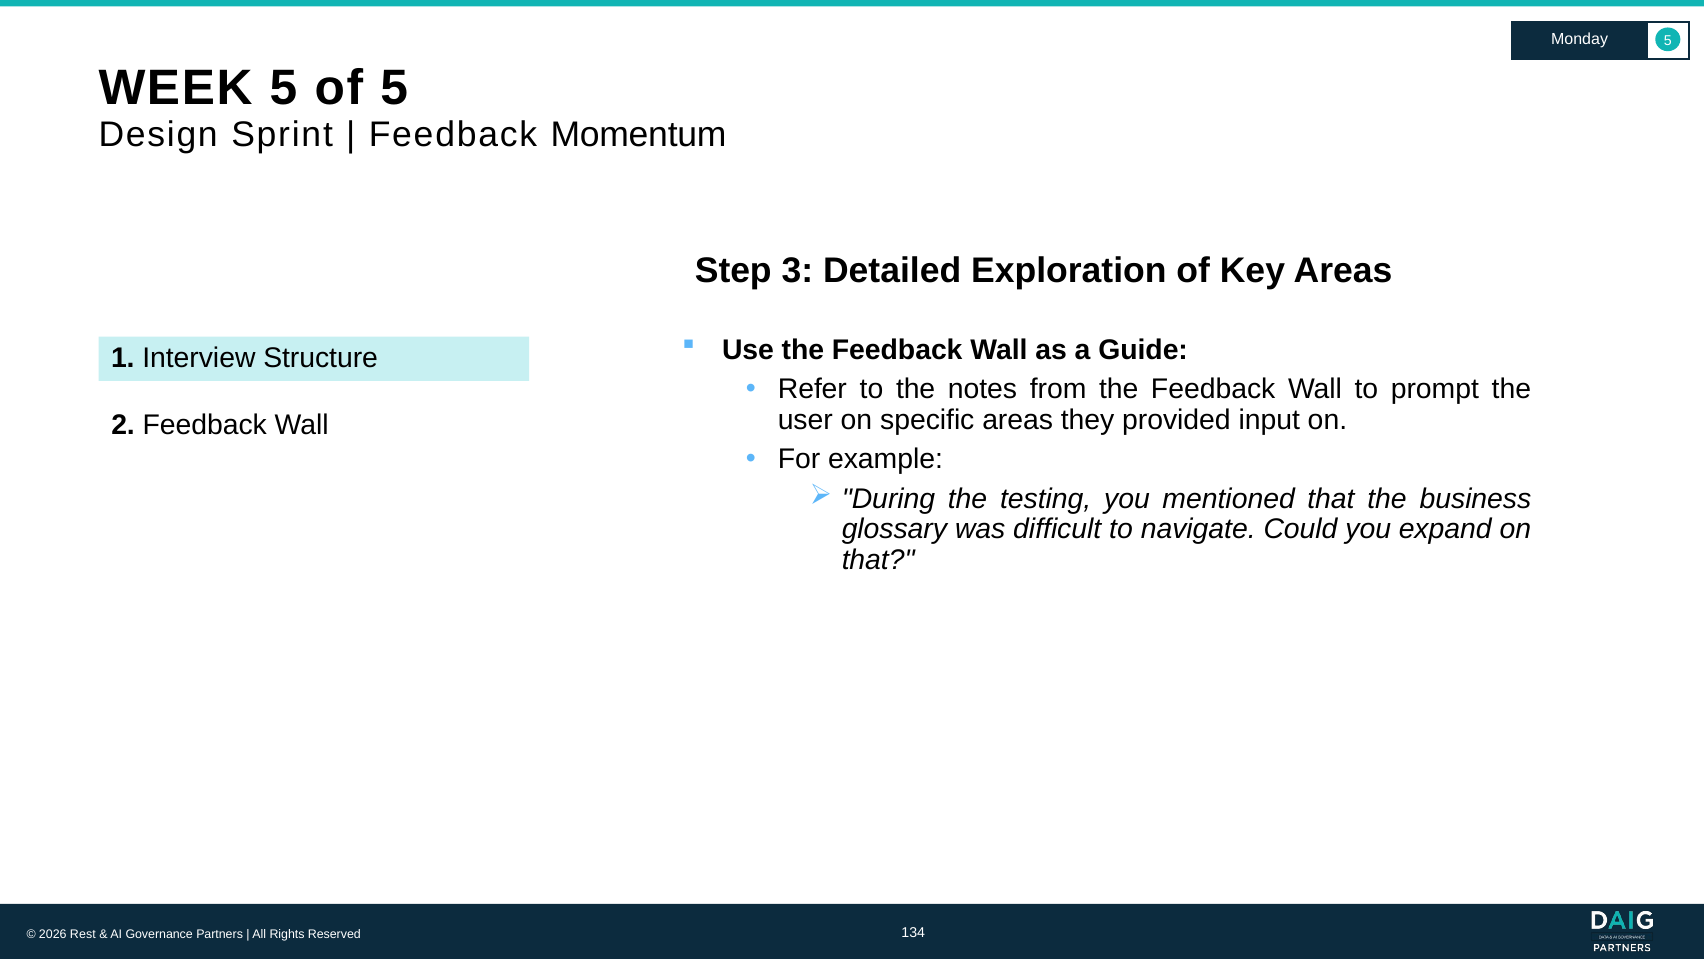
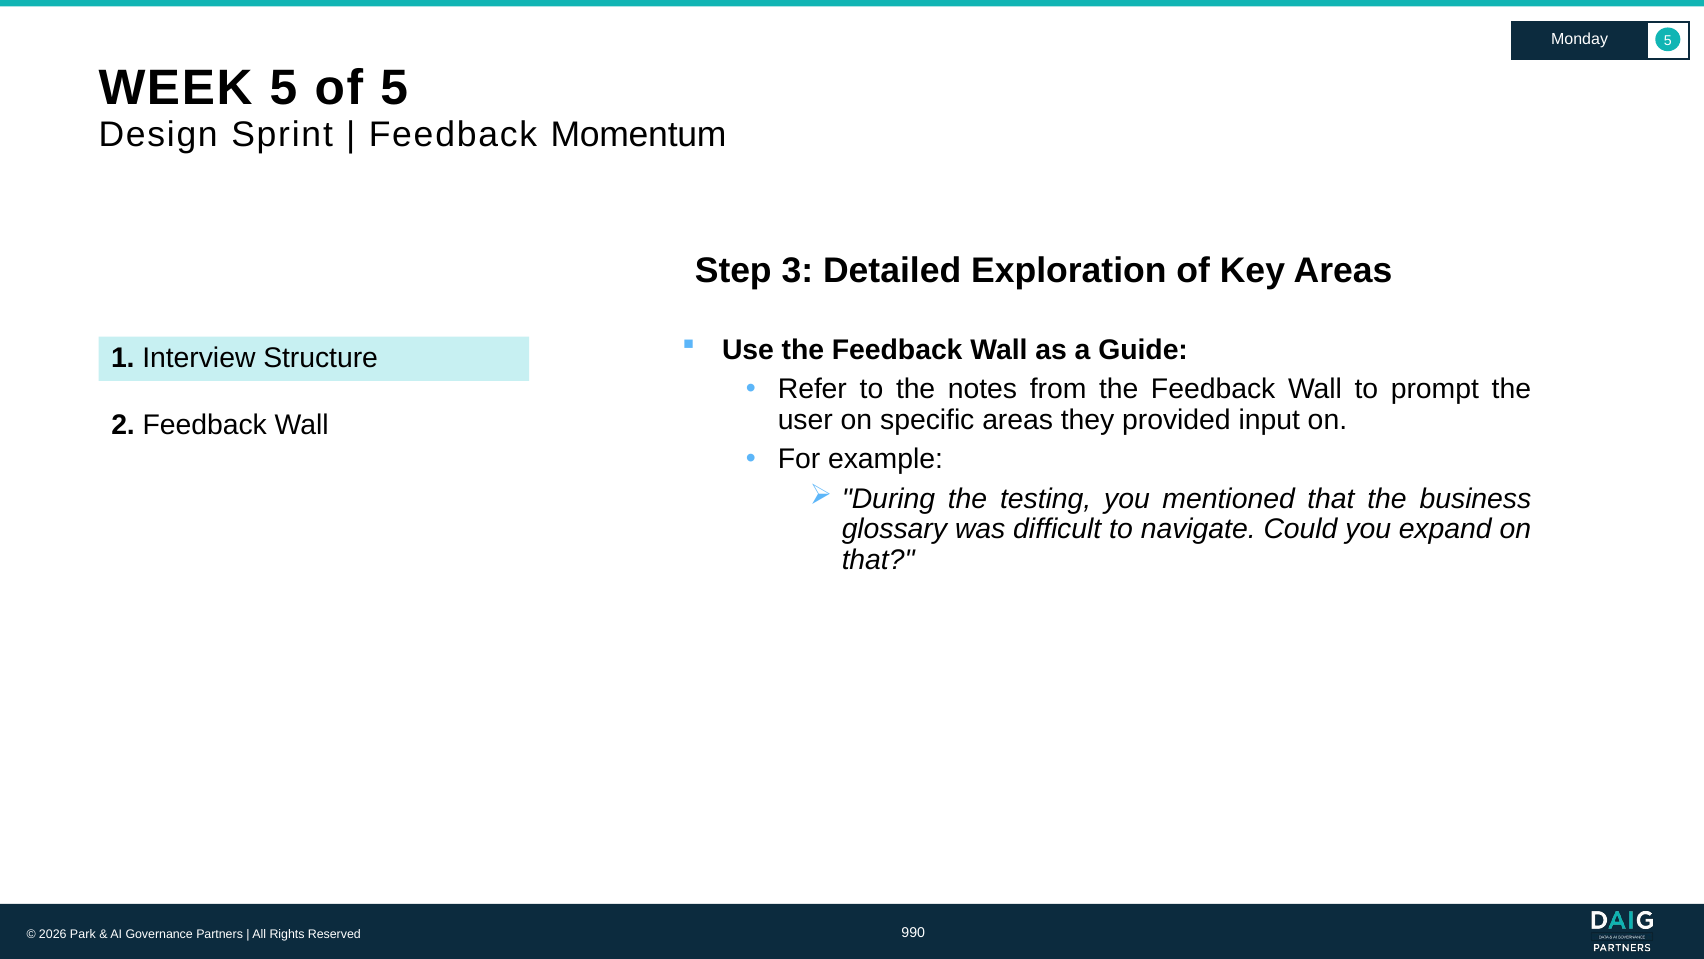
Rest: Rest -> Park
134: 134 -> 990
